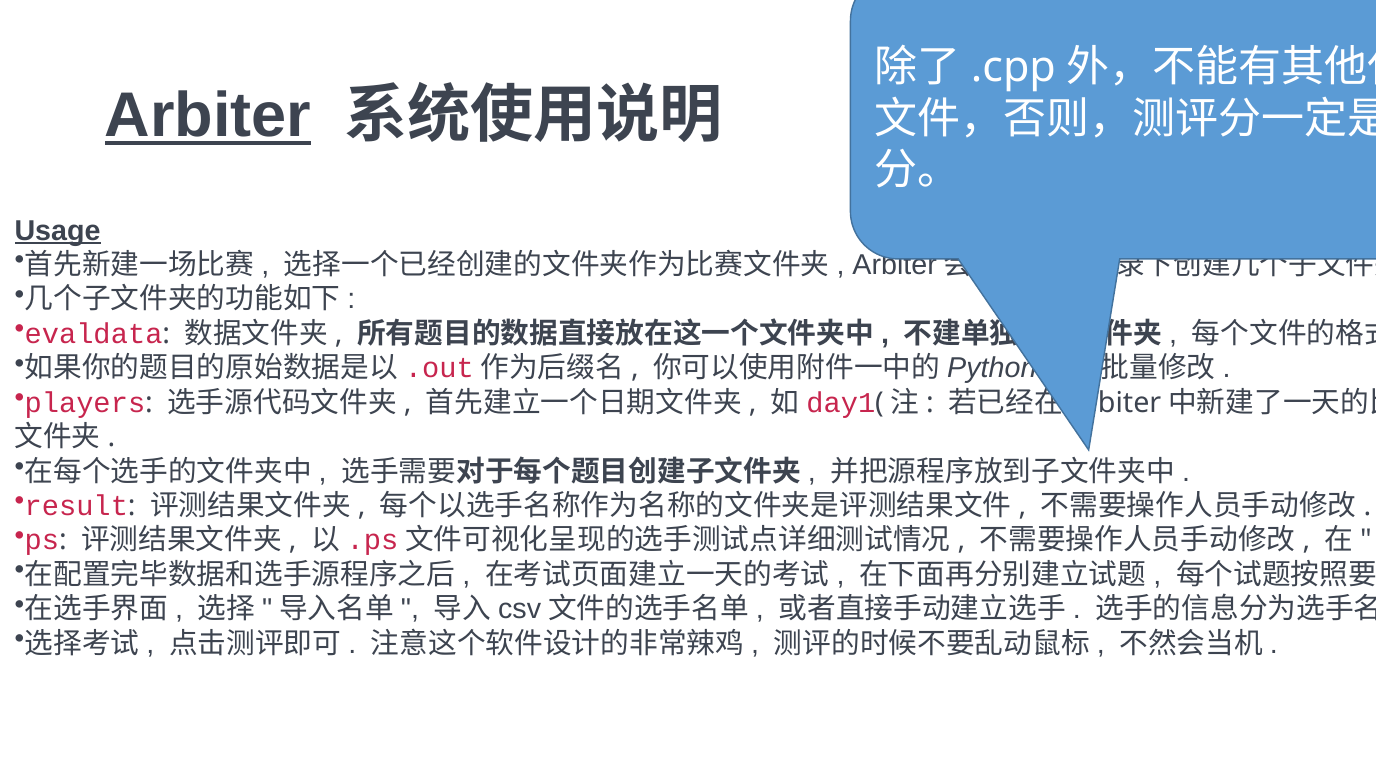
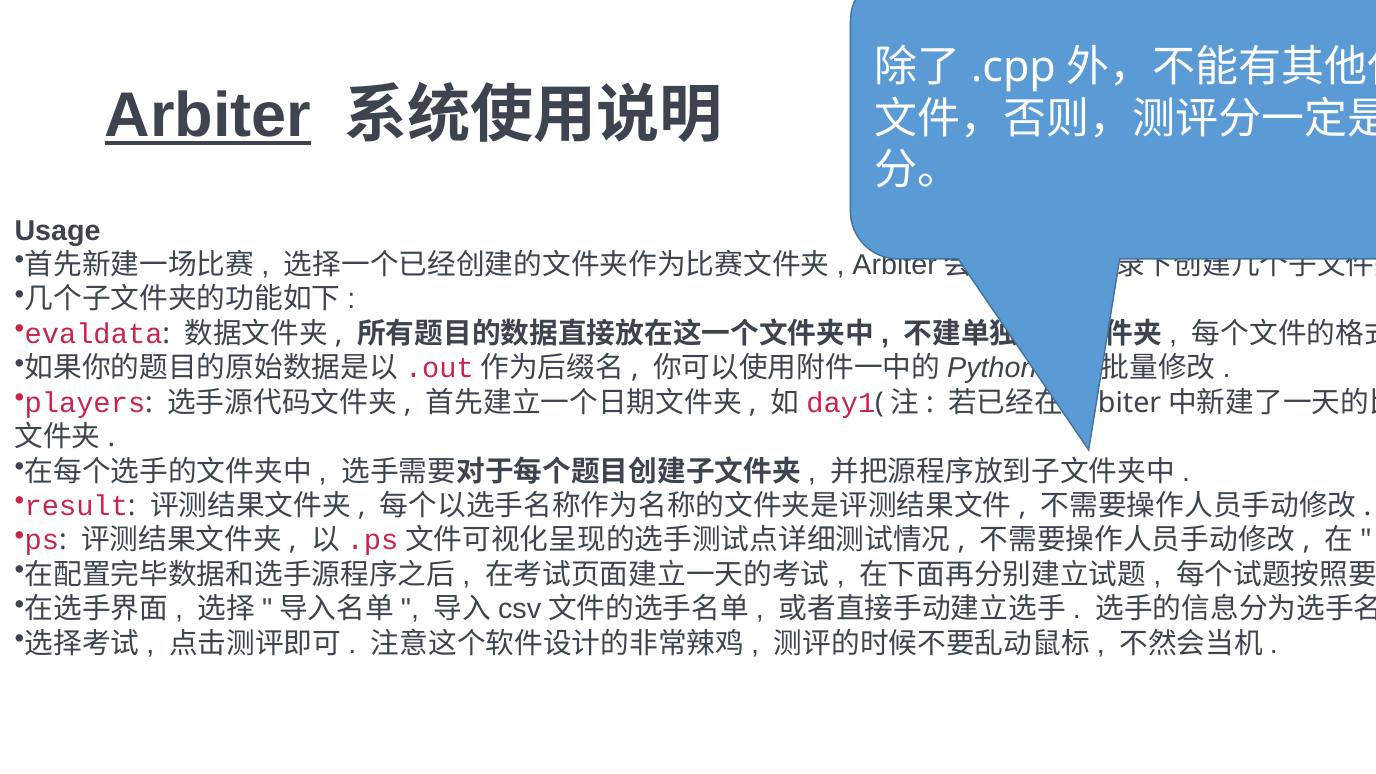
Usage underline: present -> none
